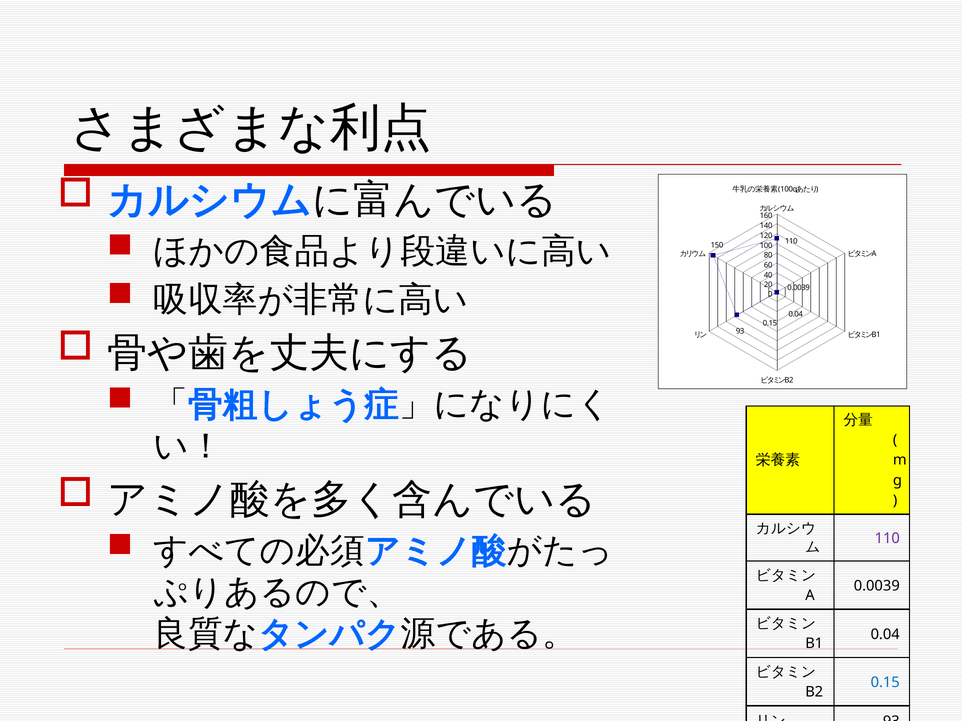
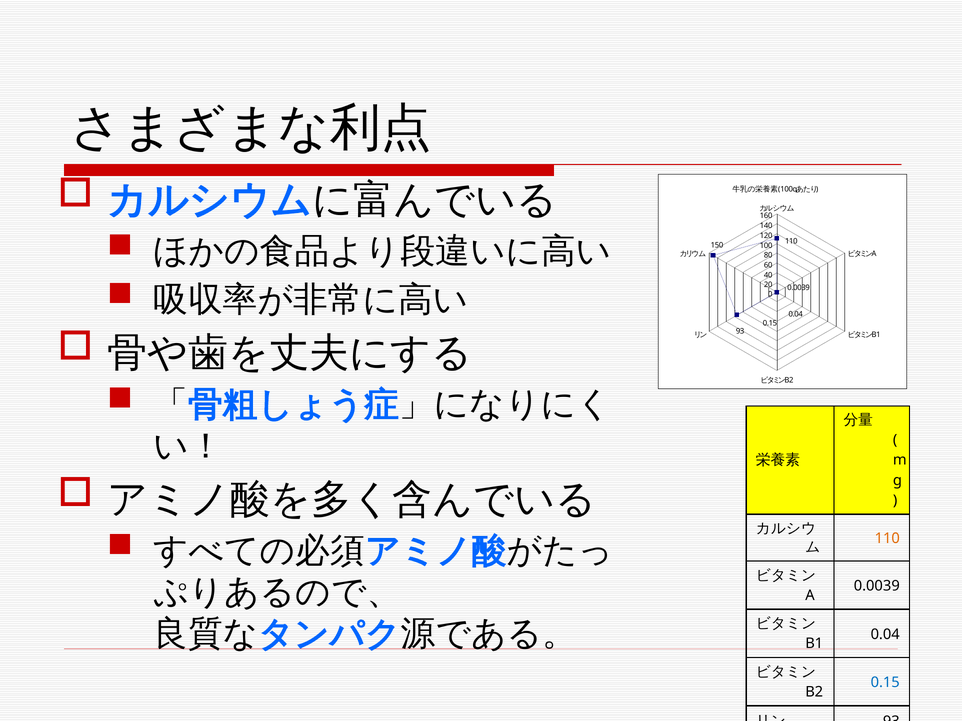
110 at (887, 539) colour: purple -> orange
